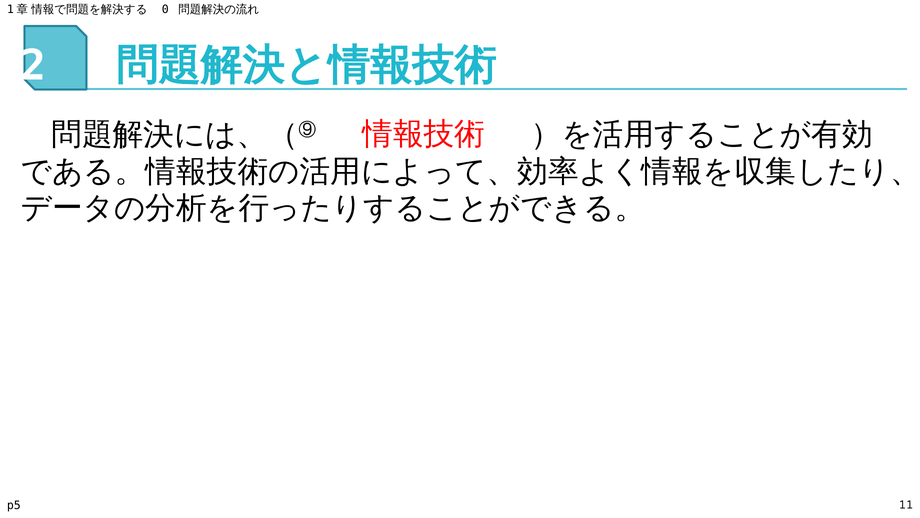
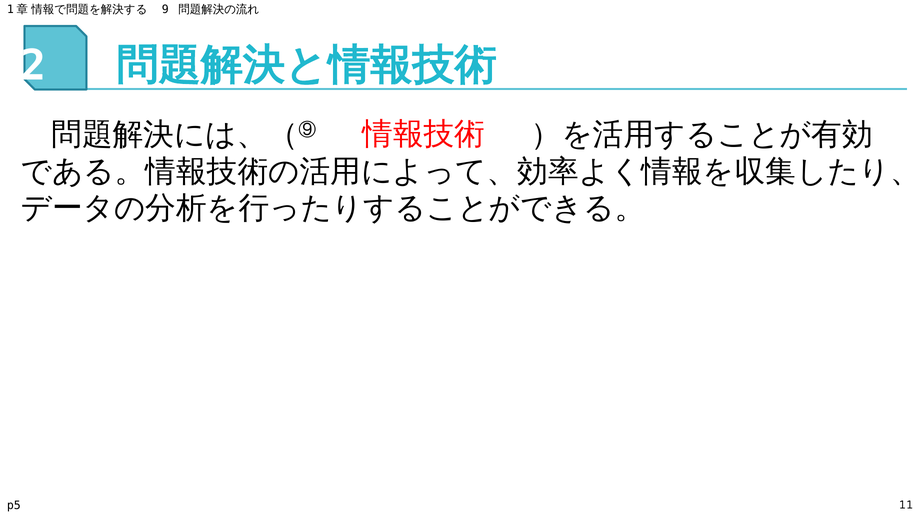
0: 0 -> 9
